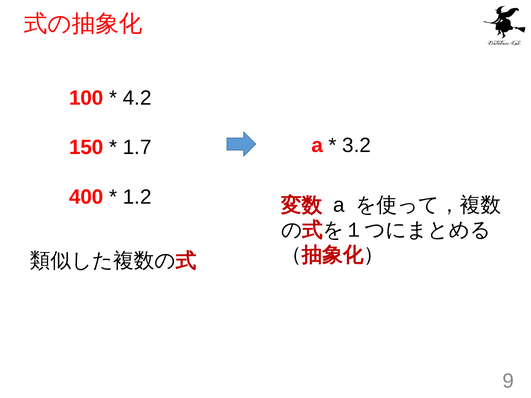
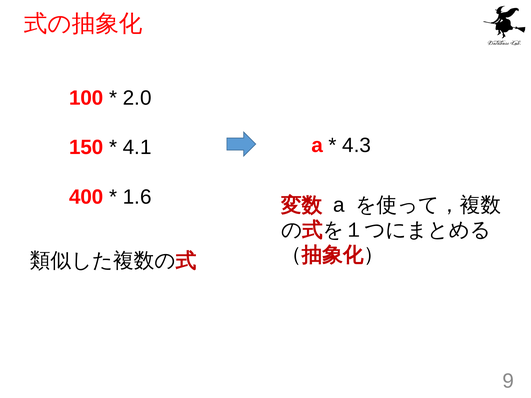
4.2: 4.2 -> 2.0
3.2: 3.2 -> 4.3
1.7: 1.7 -> 4.1
1.2: 1.2 -> 1.6
